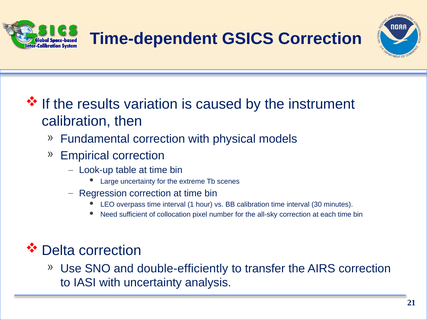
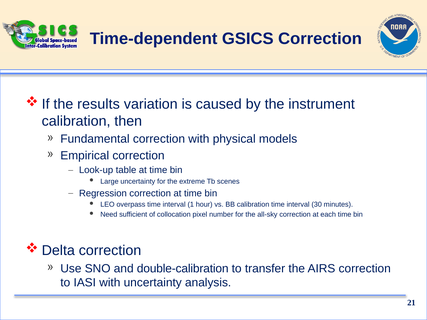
double-efficiently: double-efficiently -> double-calibration
